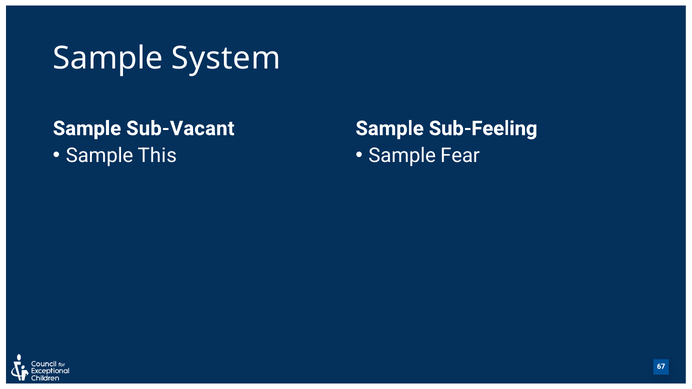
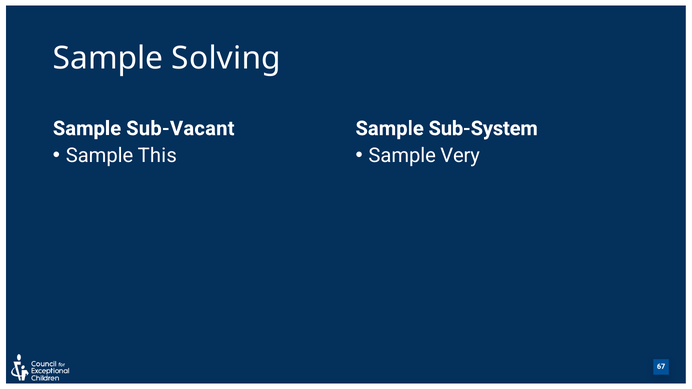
System: System -> Solving
Sub-Feeling: Sub-Feeling -> Sub-System
Fear: Fear -> Very
